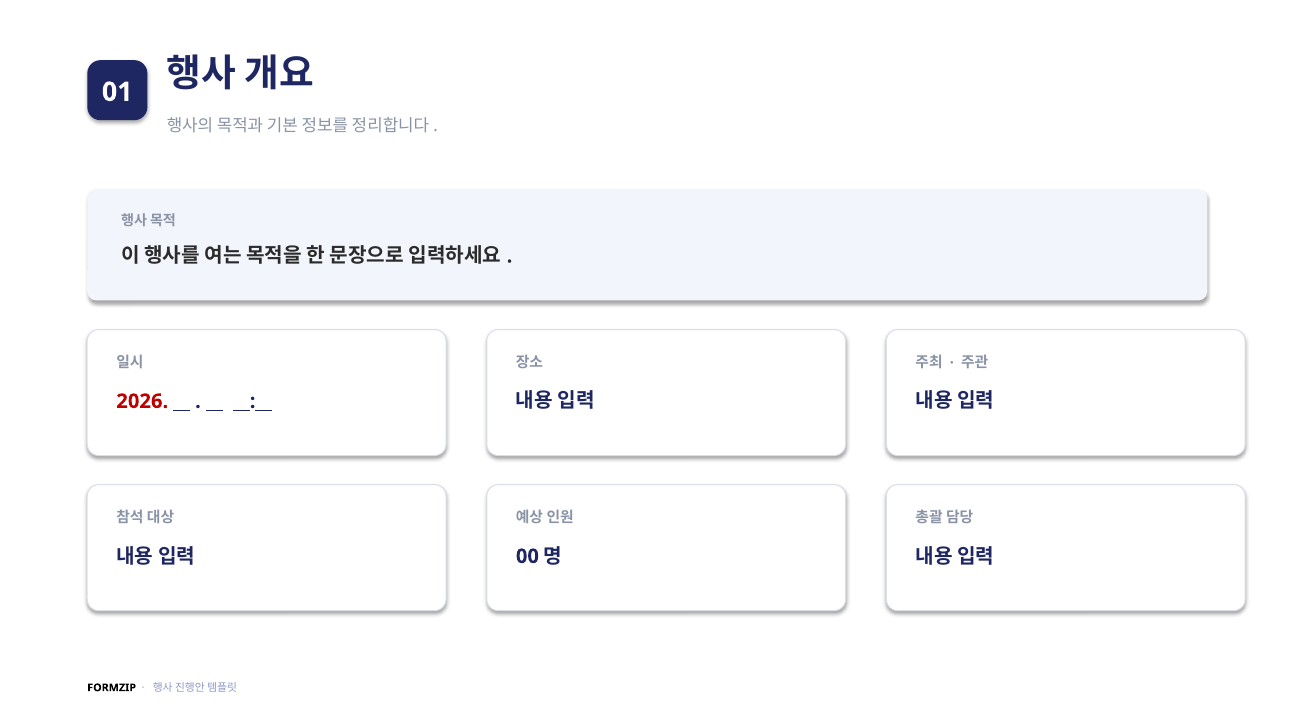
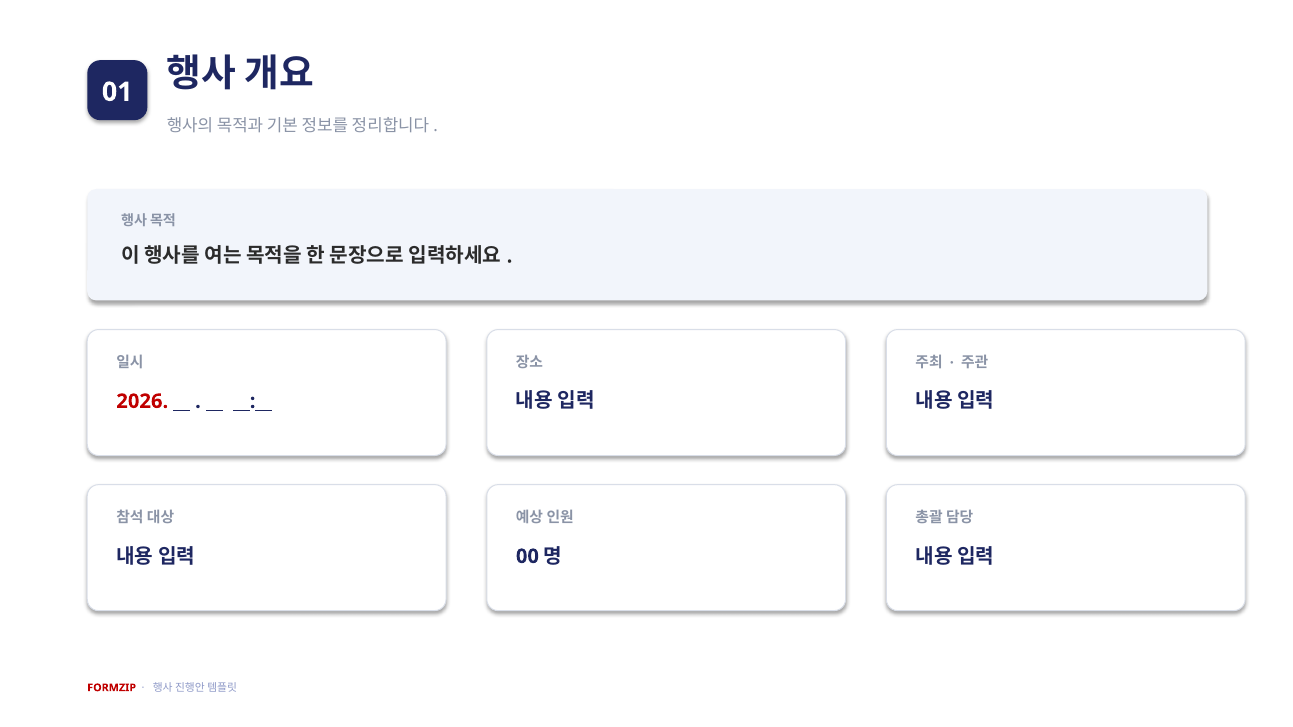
FORMZIP colour: black -> red
